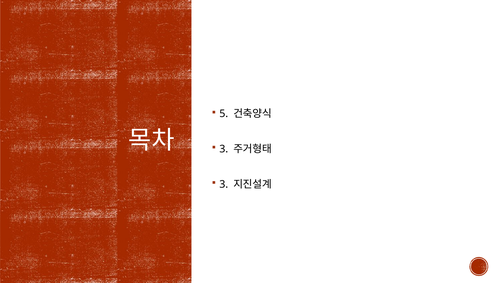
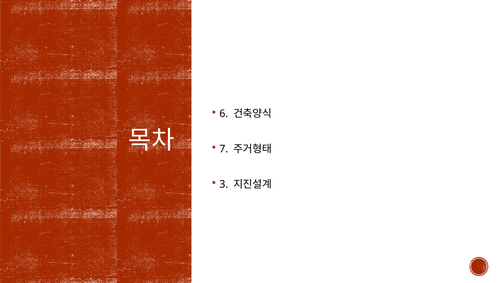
5: 5 -> 6
3 at (224, 149): 3 -> 7
